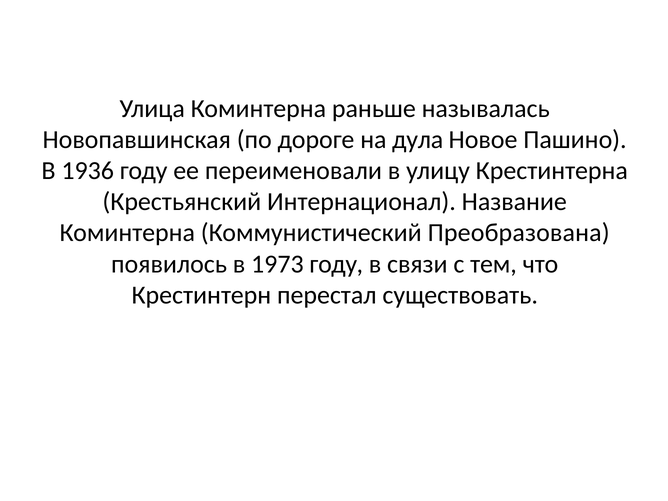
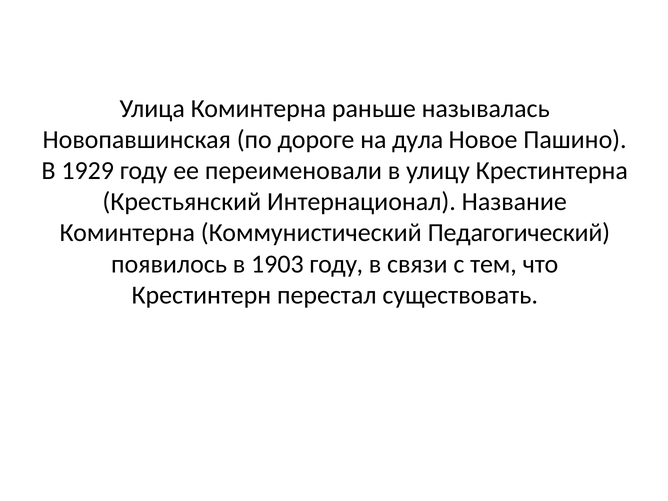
1936: 1936 -> 1929
Преобразована: Преобразована -> Педагогический
1973: 1973 -> 1903
